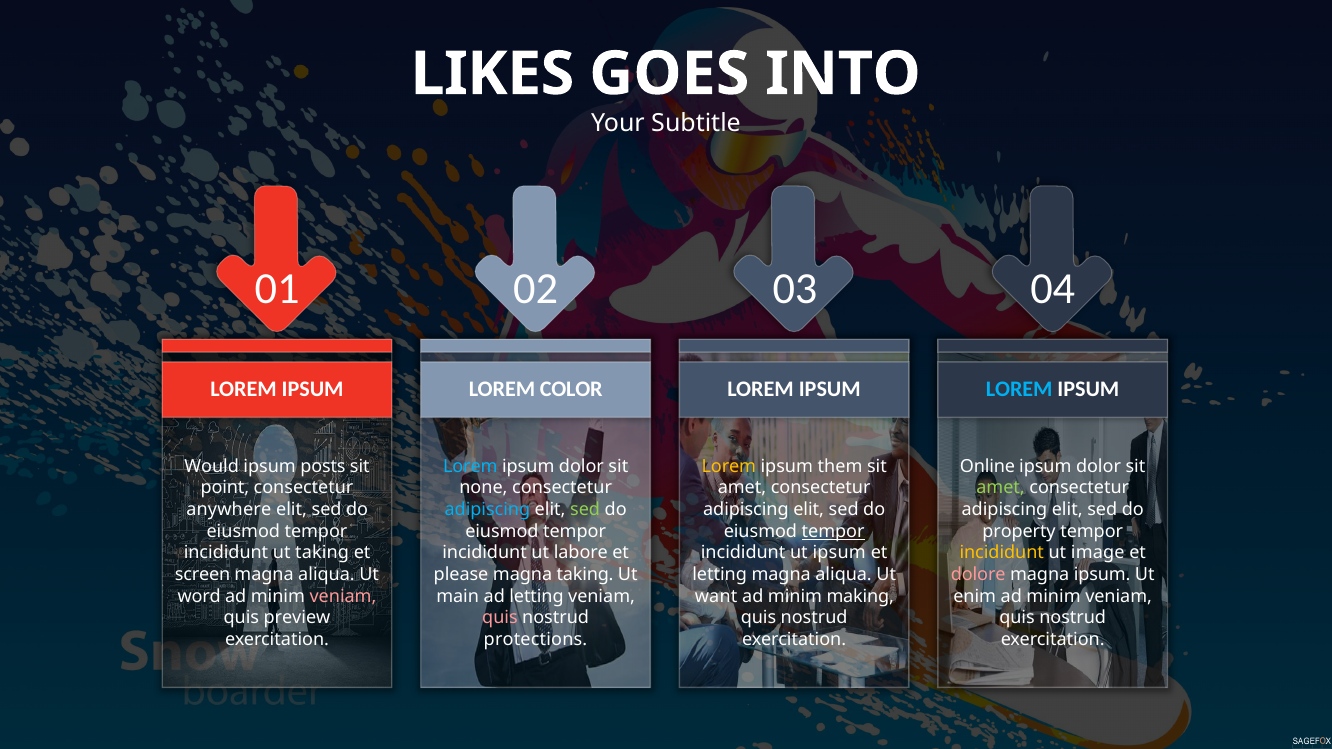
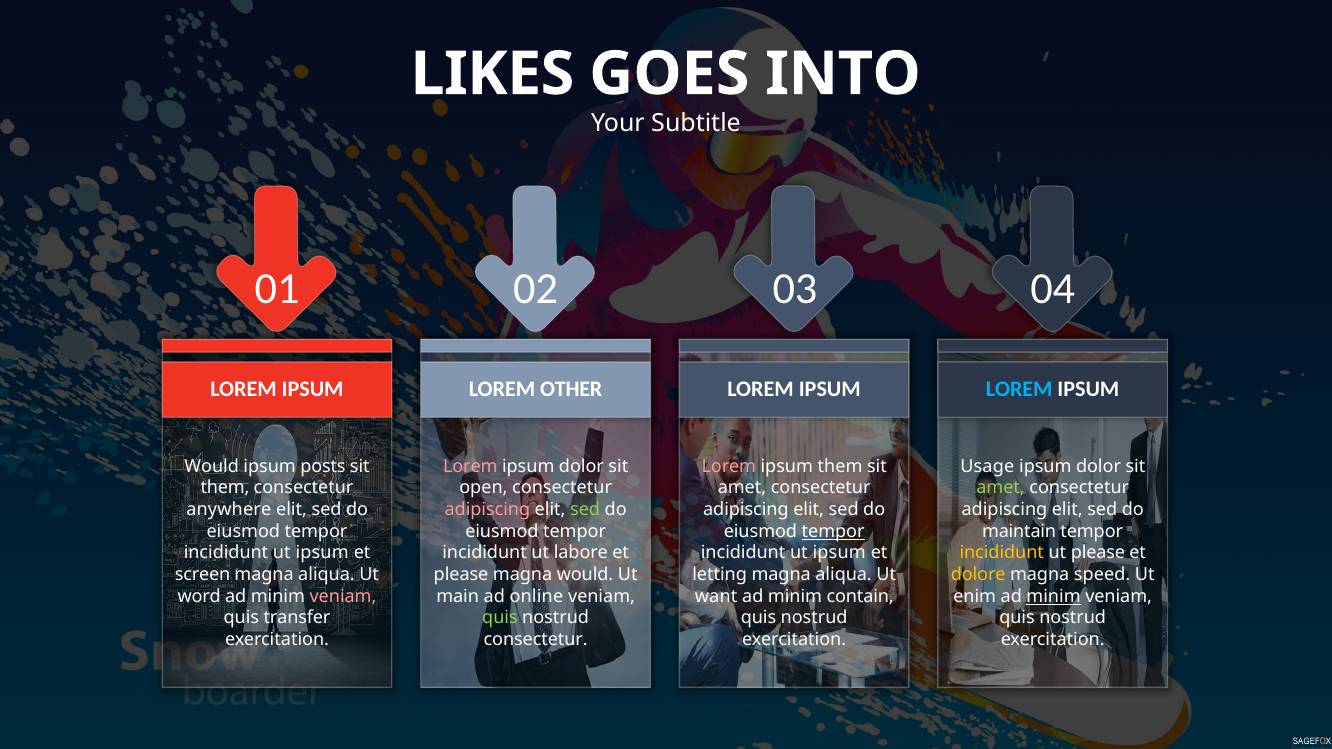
COLOR: COLOR -> OTHER
Lorem at (470, 467) colour: light blue -> pink
Lorem at (729, 467) colour: yellow -> pink
Online: Online -> Usage
point at (225, 488): point -> them
none: none -> open
adipiscing at (487, 510) colour: light blue -> pink
property: property -> maintain
taking at (322, 553): taking -> ipsum
ut image: image -> please
magna taking: taking -> would
dolore colour: pink -> yellow
magna ipsum: ipsum -> speed
ad letting: letting -> online
making: making -> contain
minim at (1054, 597) underline: none -> present
preview: preview -> transfer
quis at (500, 618) colour: pink -> light green
protections at (536, 640): protections -> consectetur
